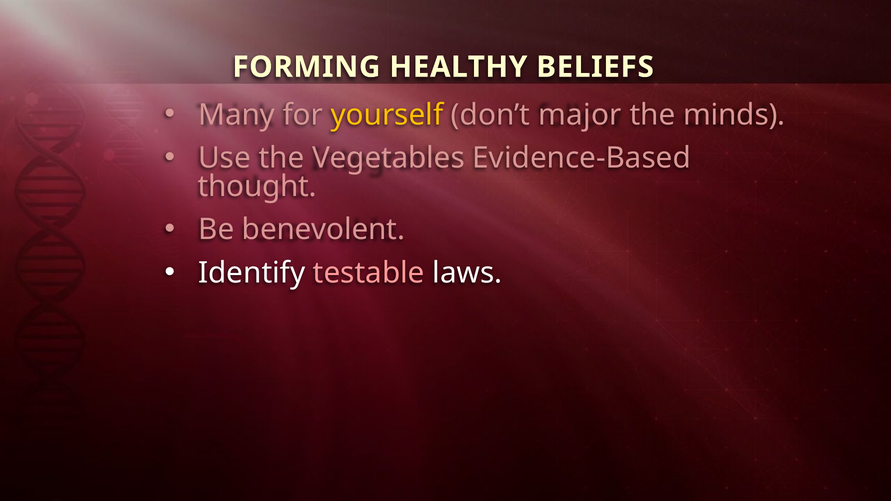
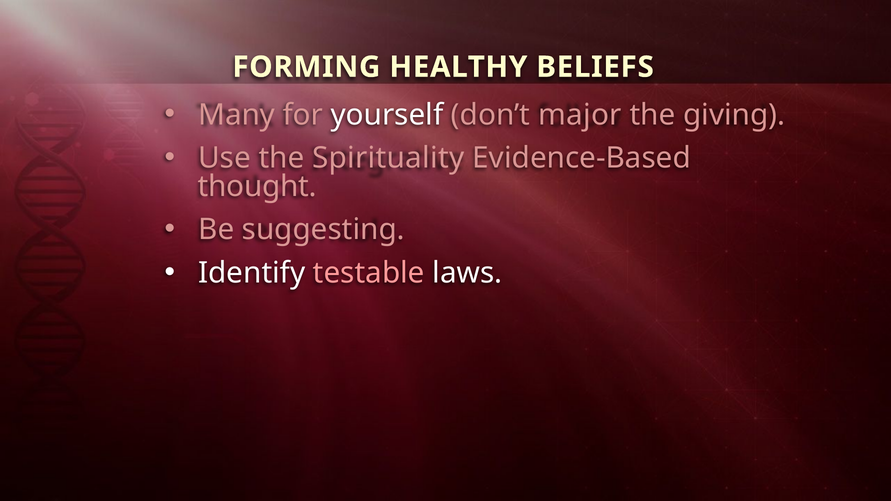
yourself colour: yellow -> white
minds: minds -> giving
Vegetables: Vegetables -> Spirituality
benevolent: benevolent -> suggesting
